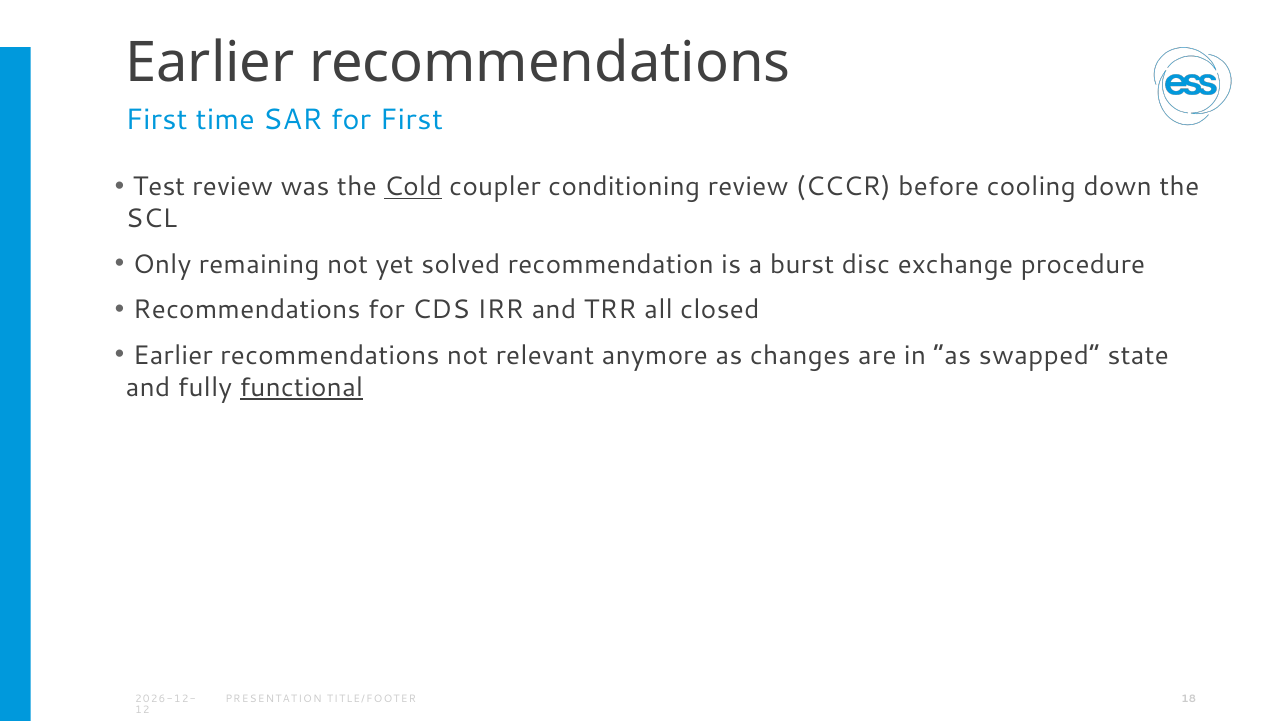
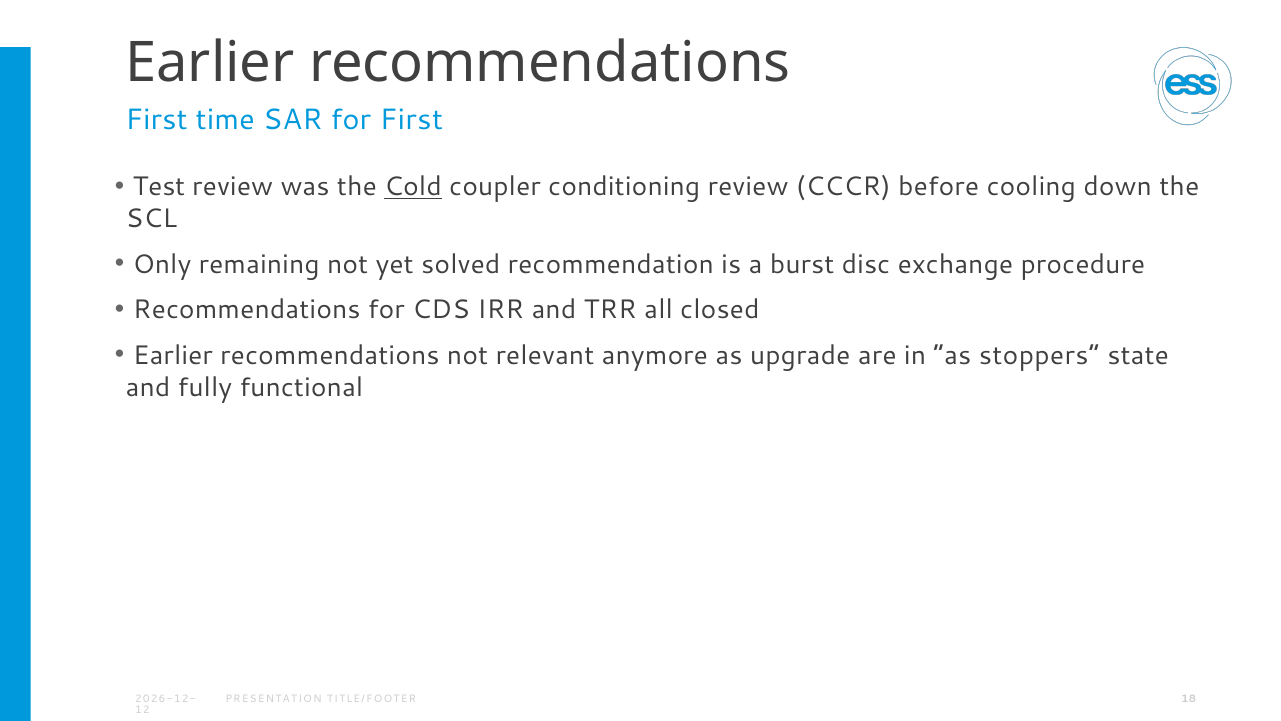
changes: changes -> upgrade
swapped: swapped -> stoppers
functional underline: present -> none
